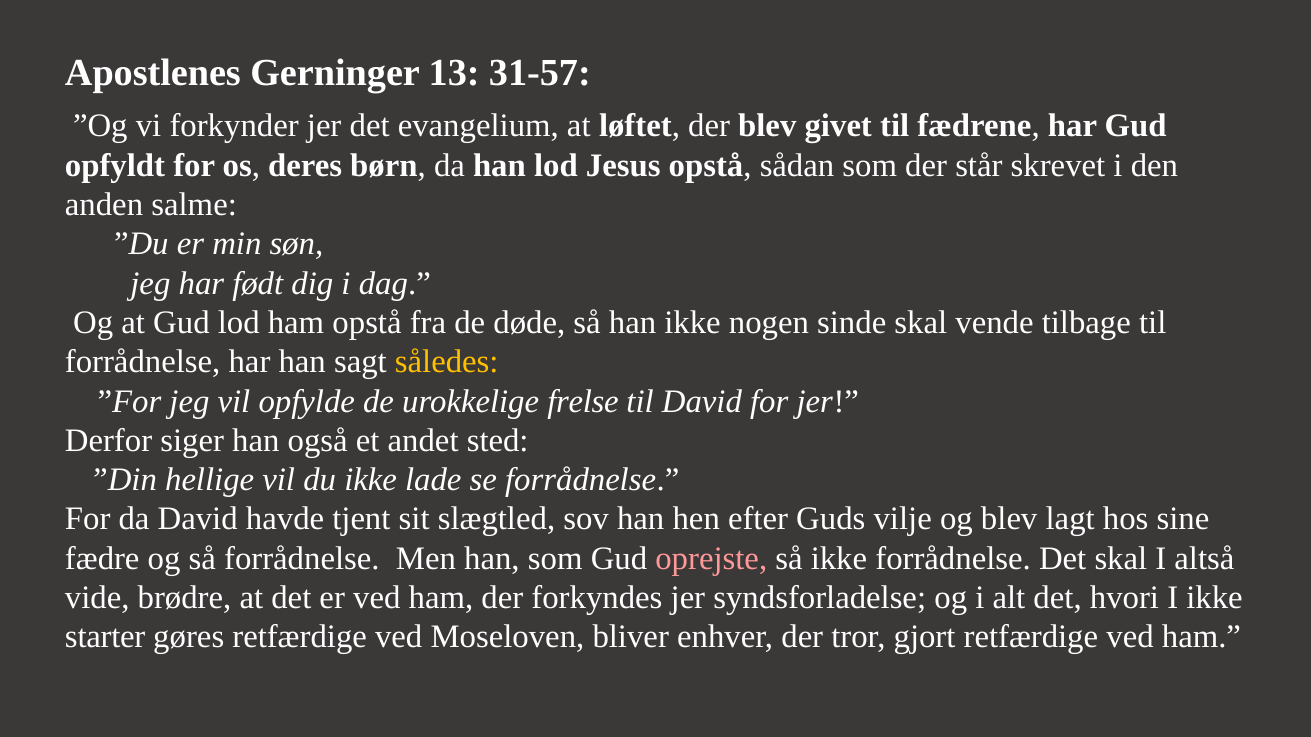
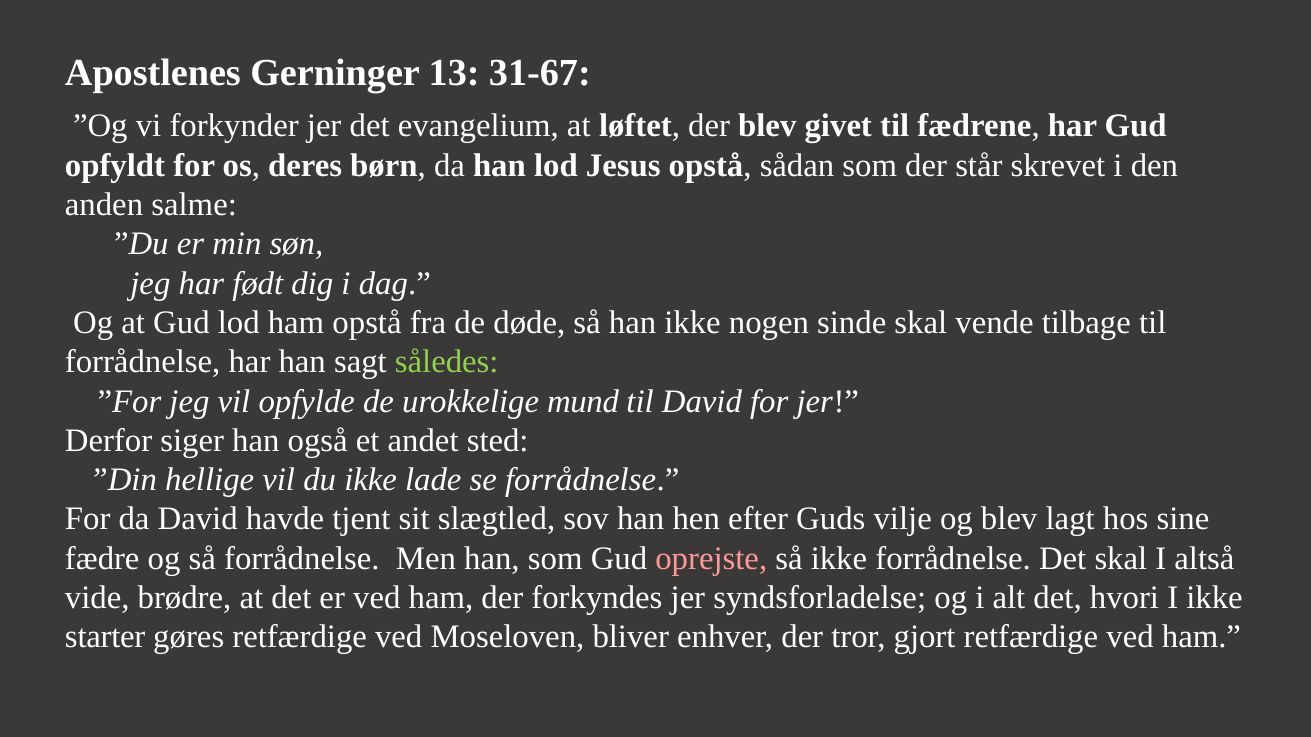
31-57: 31-57 -> 31-67
således colour: yellow -> light green
frelse: frelse -> mund
